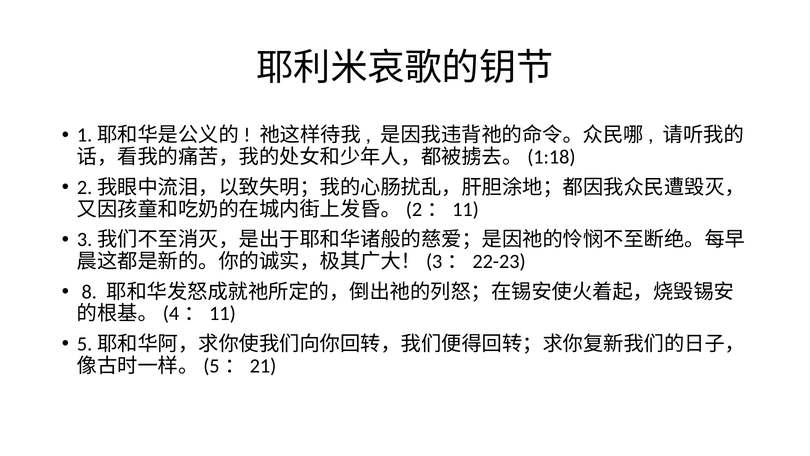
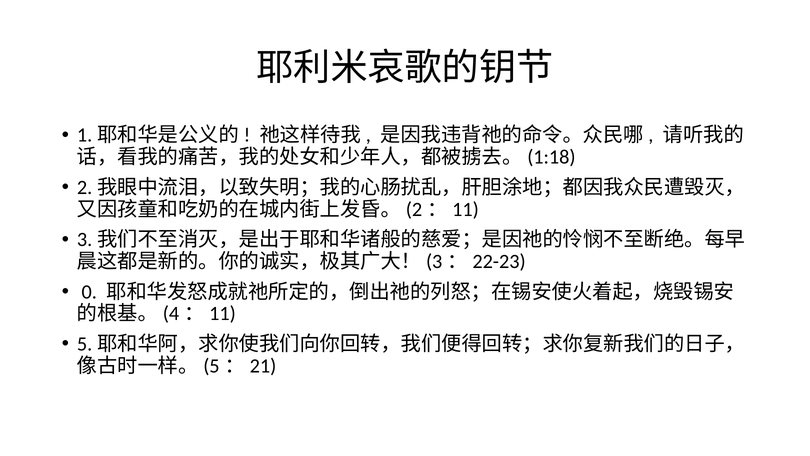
8: 8 -> 0
